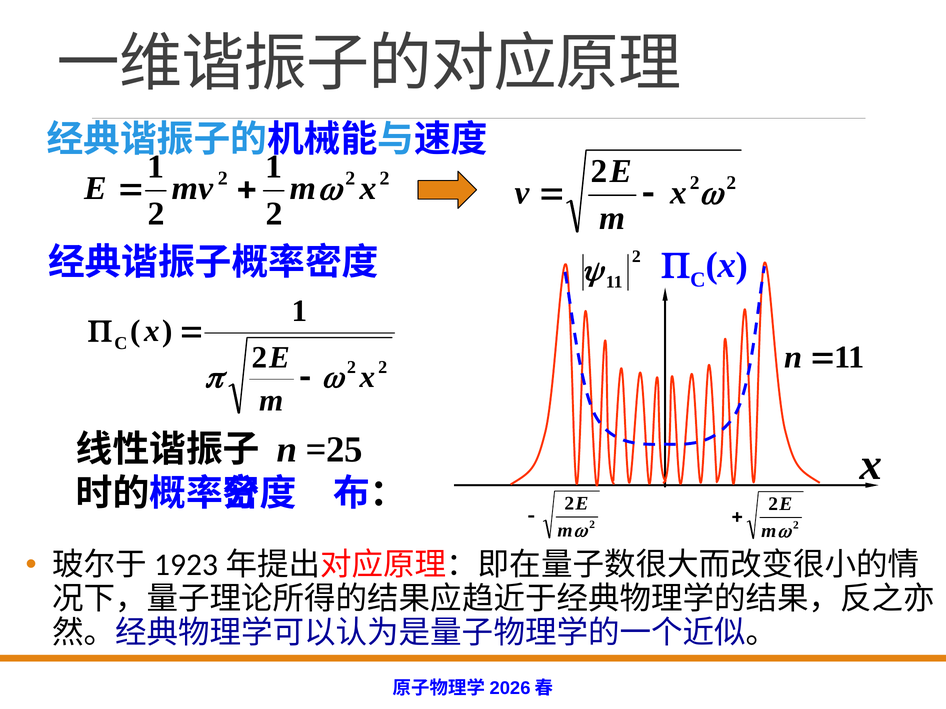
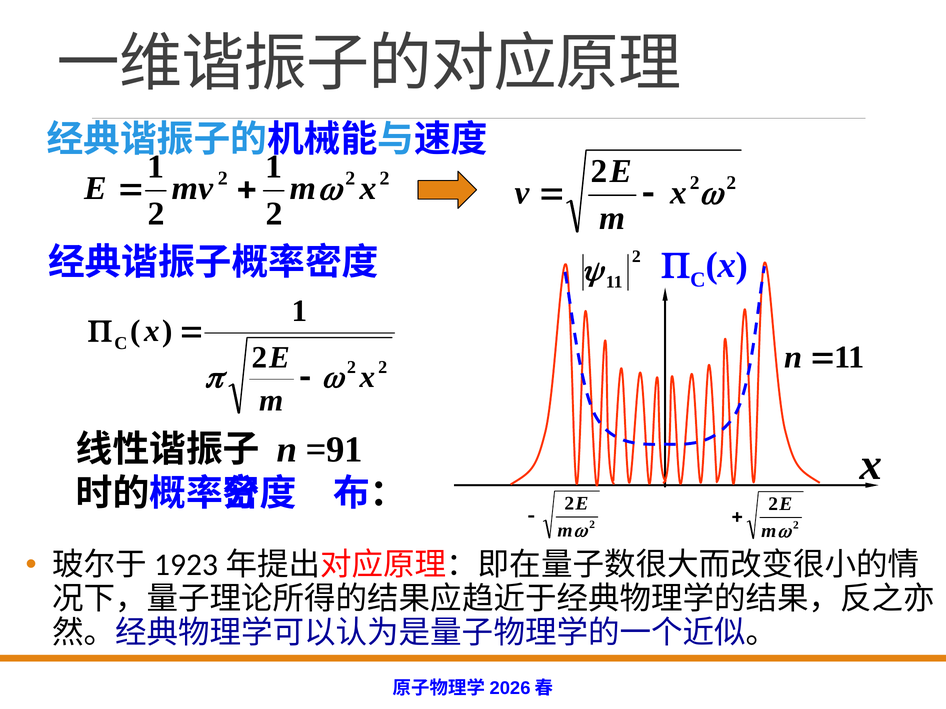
=25: =25 -> =91
